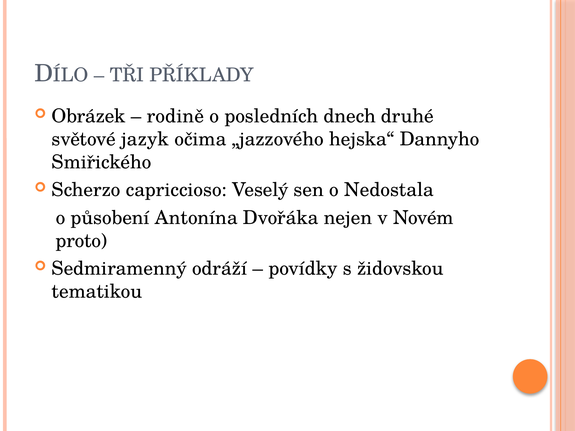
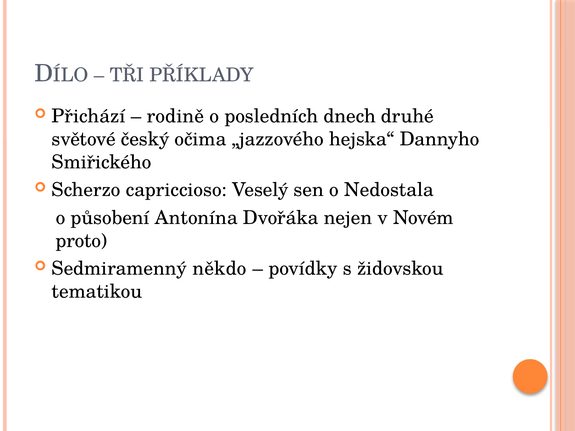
Obrázek: Obrázek -> Přichází
jazyk: jazyk -> český
odráží: odráží -> někdo
